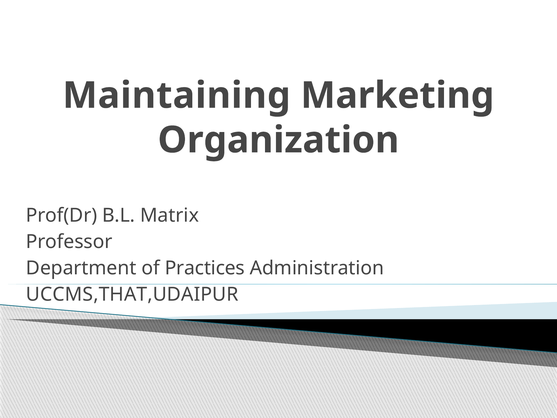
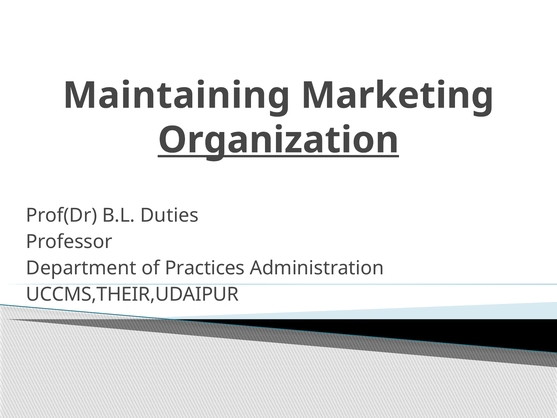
Organization underline: none -> present
Matrix: Matrix -> Duties
UCCMS,THAT,UDAIPUR: UCCMS,THAT,UDAIPUR -> UCCMS,THEIR,UDAIPUR
